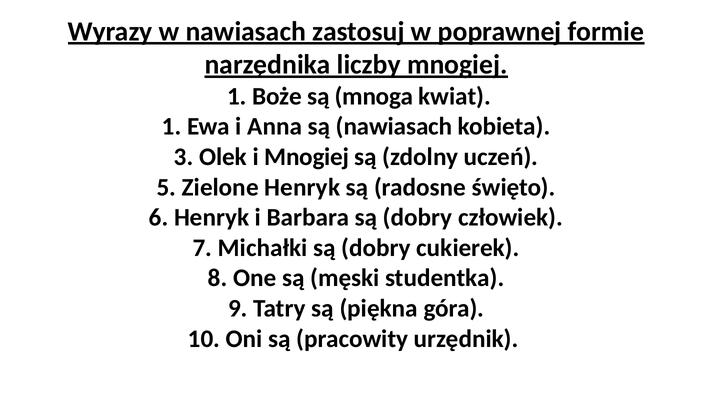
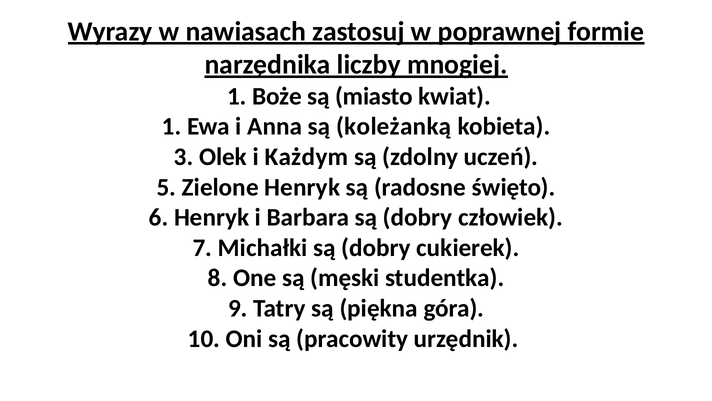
mnoga: mnoga -> miasto
są nawiasach: nawiasach -> koleżanką
i Mnogiej: Mnogiej -> Każdym
